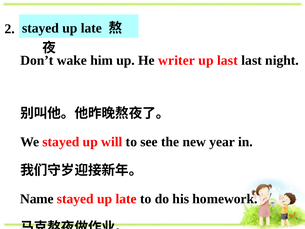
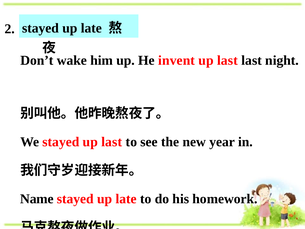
writer: writer -> invent
stayed up will: will -> last
